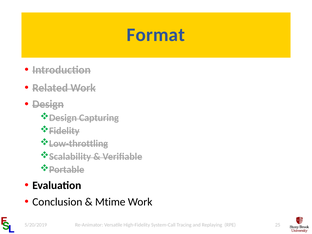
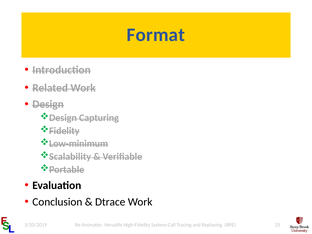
Low-throttling: Low-throttling -> Low-minimum
Mtime: Mtime -> Dtrace
